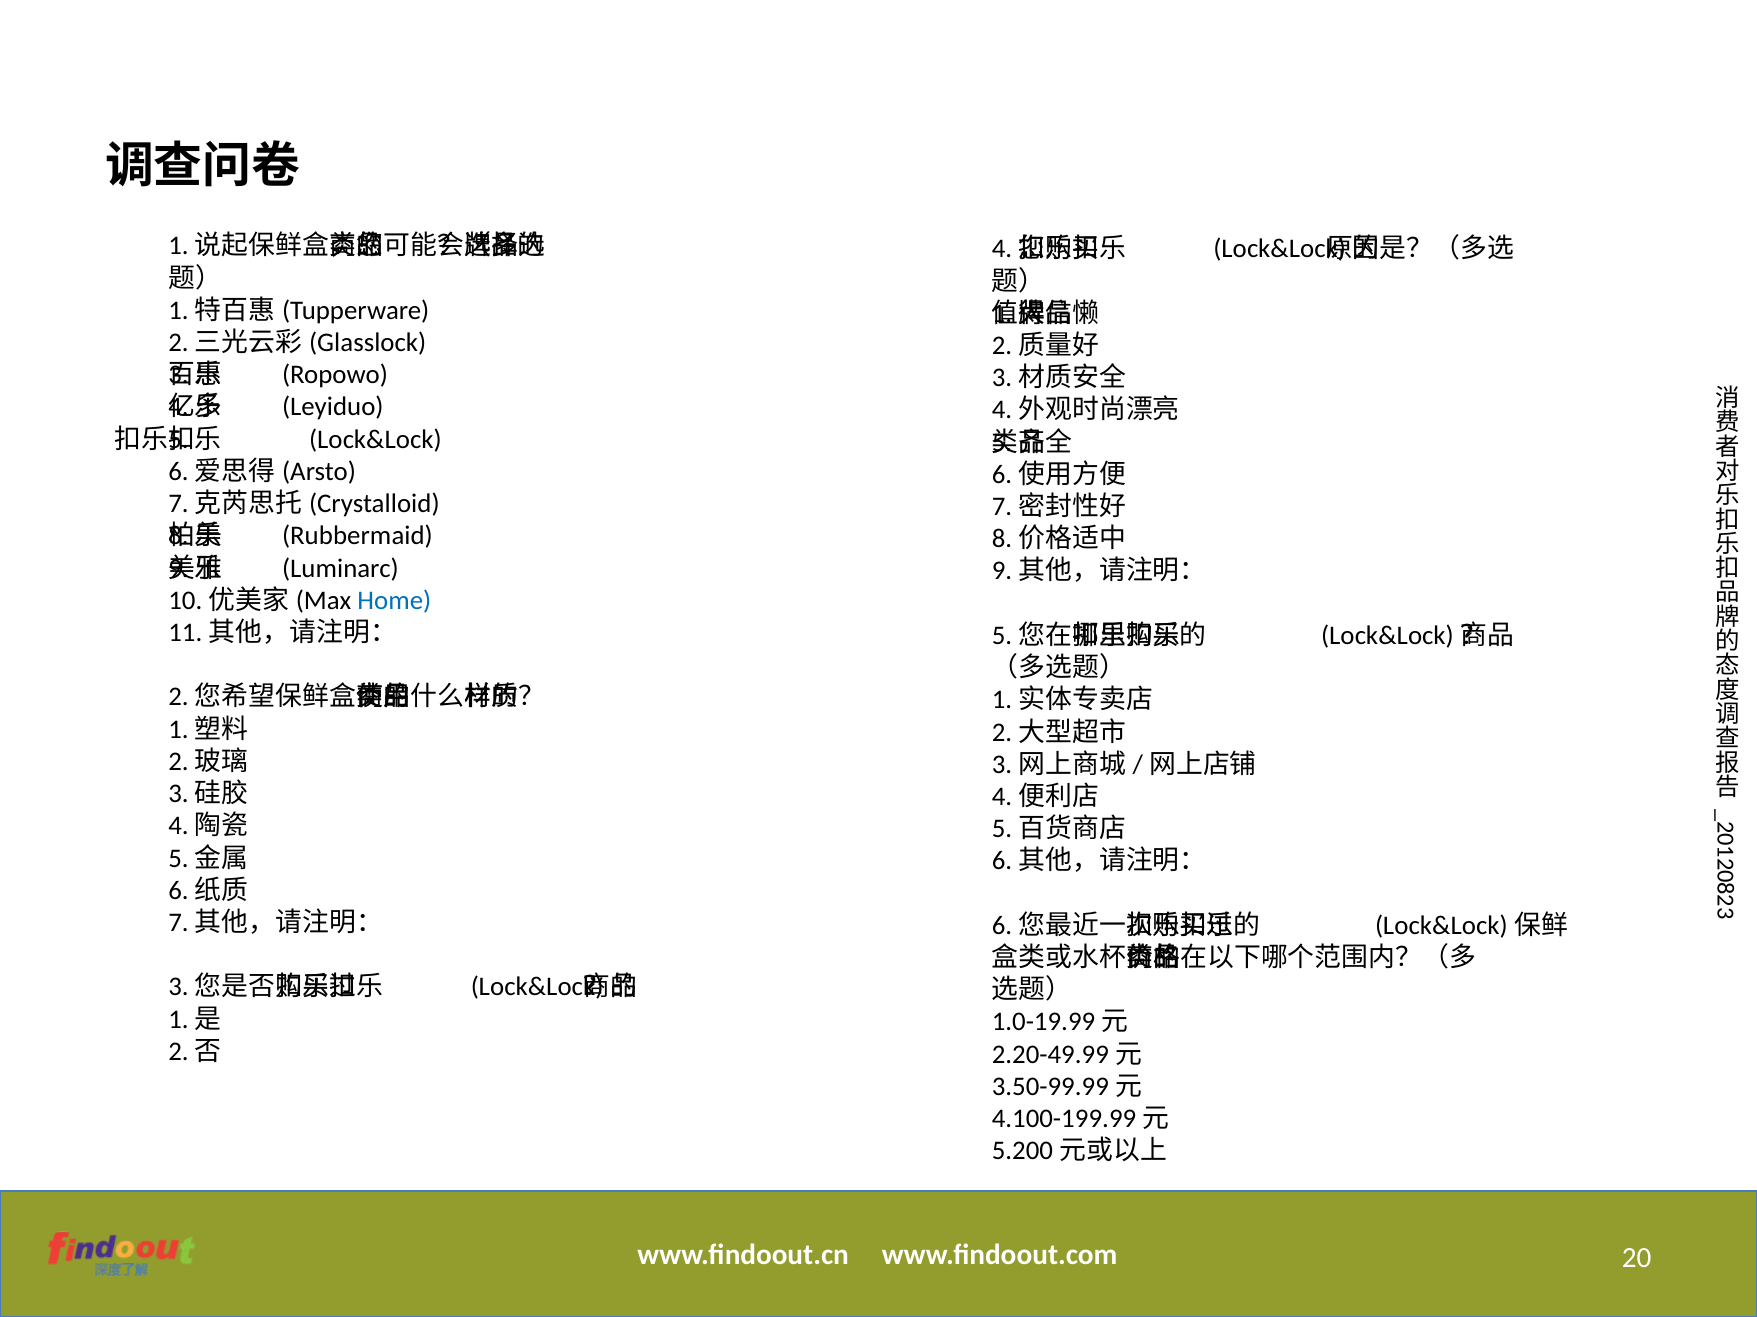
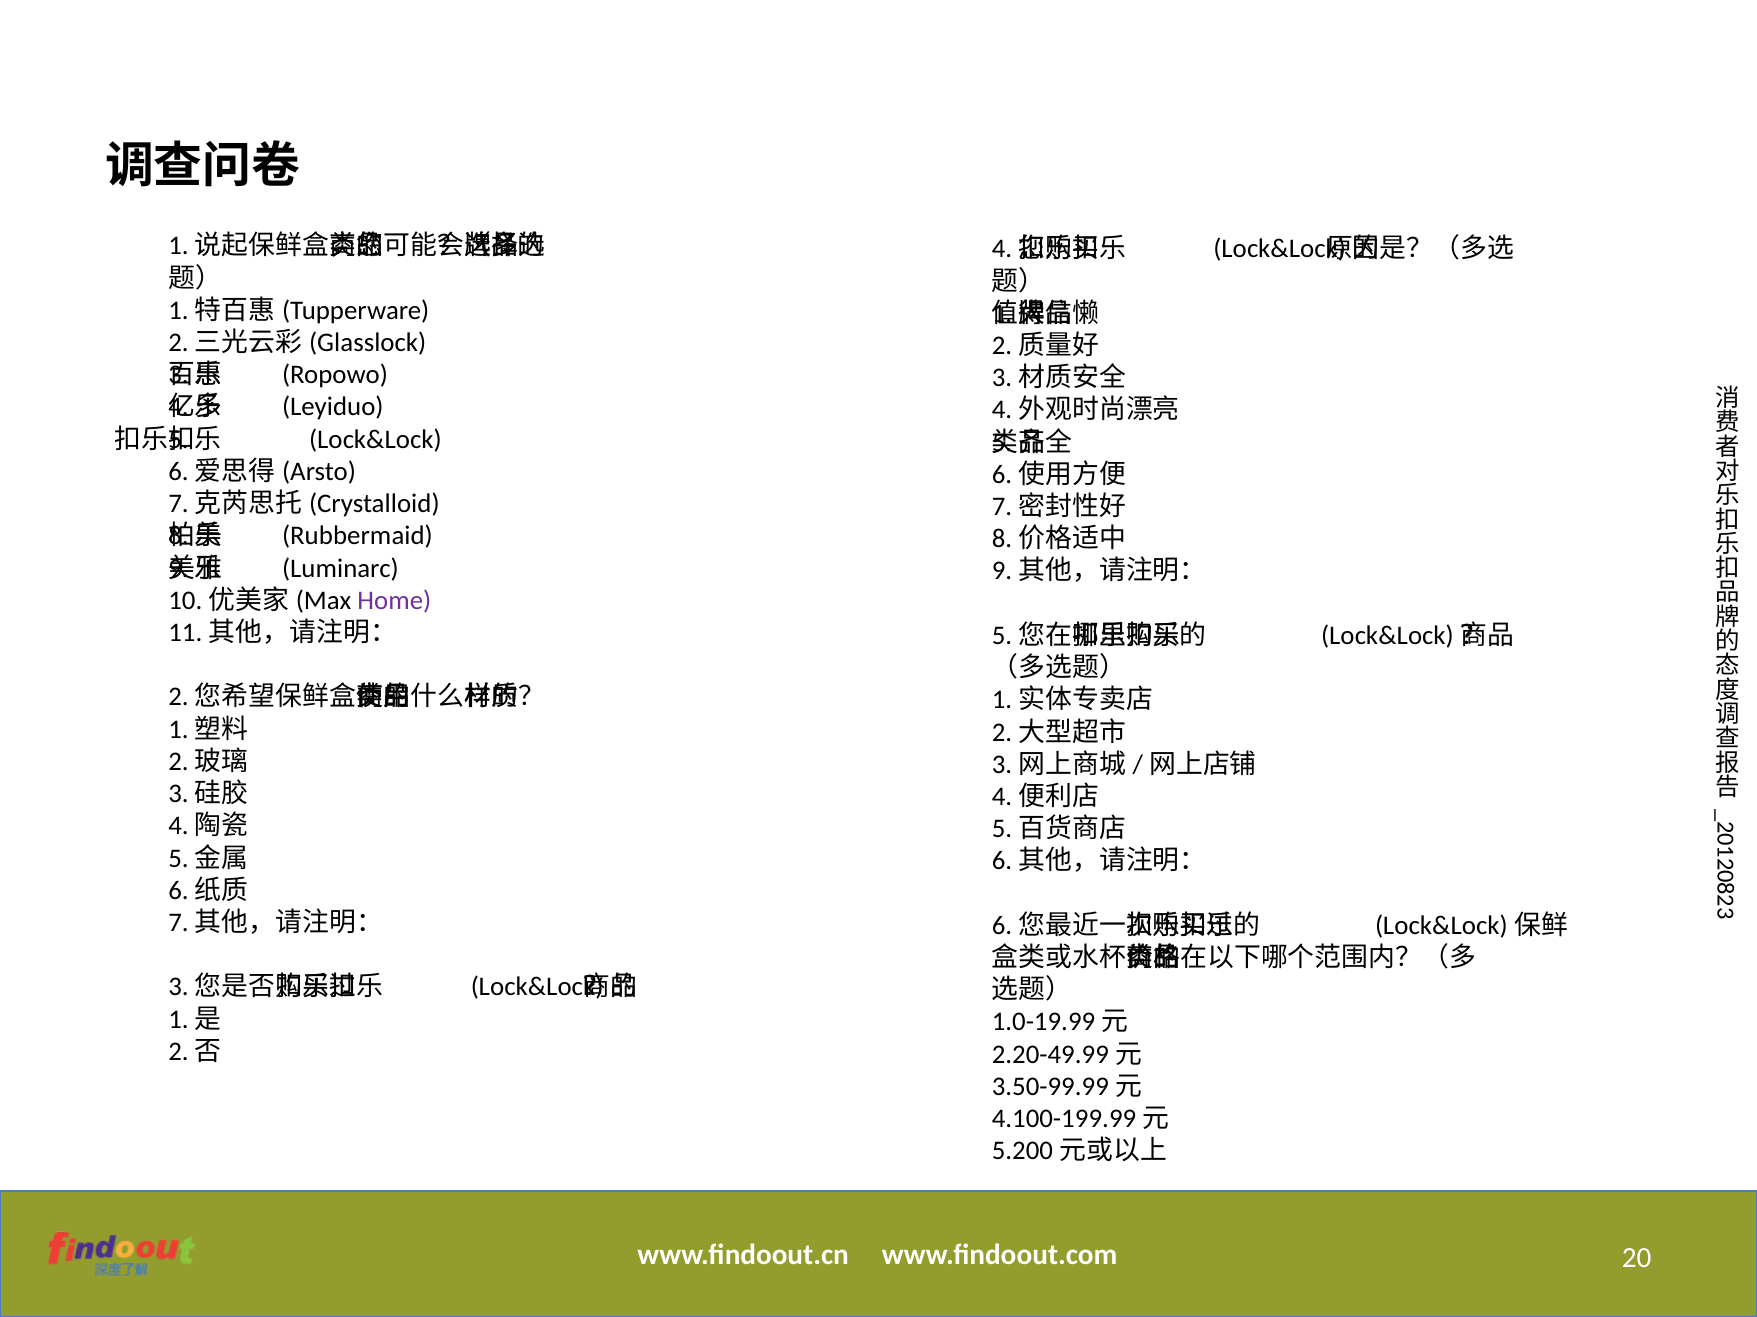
Home colour: blue -> purple
